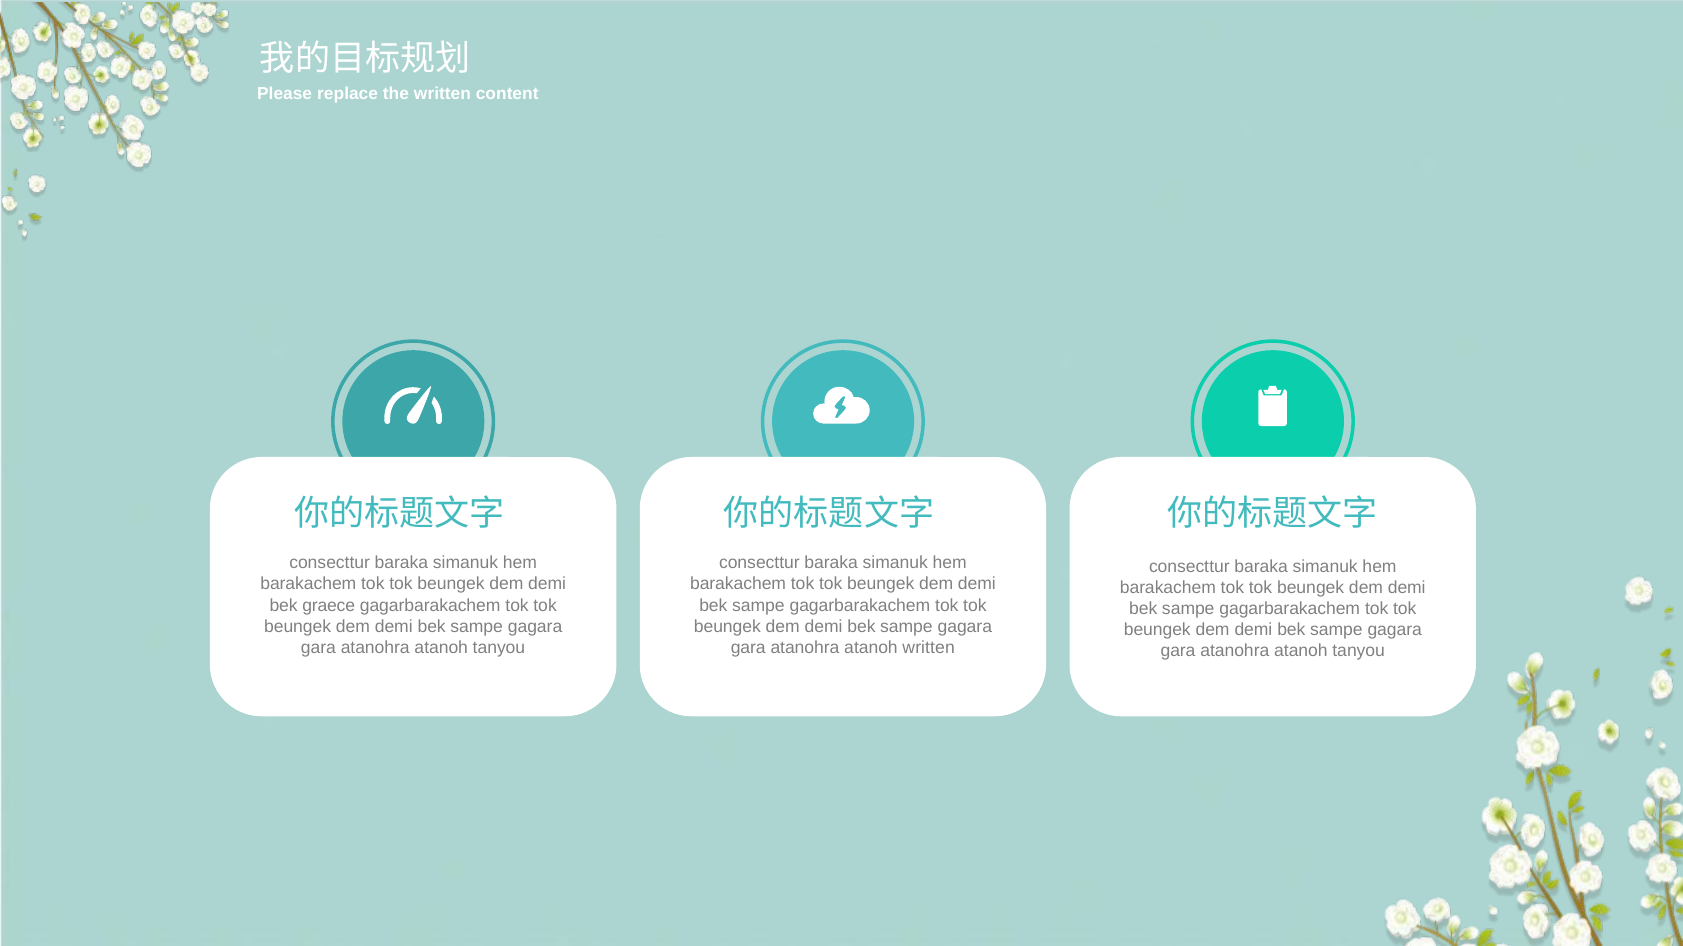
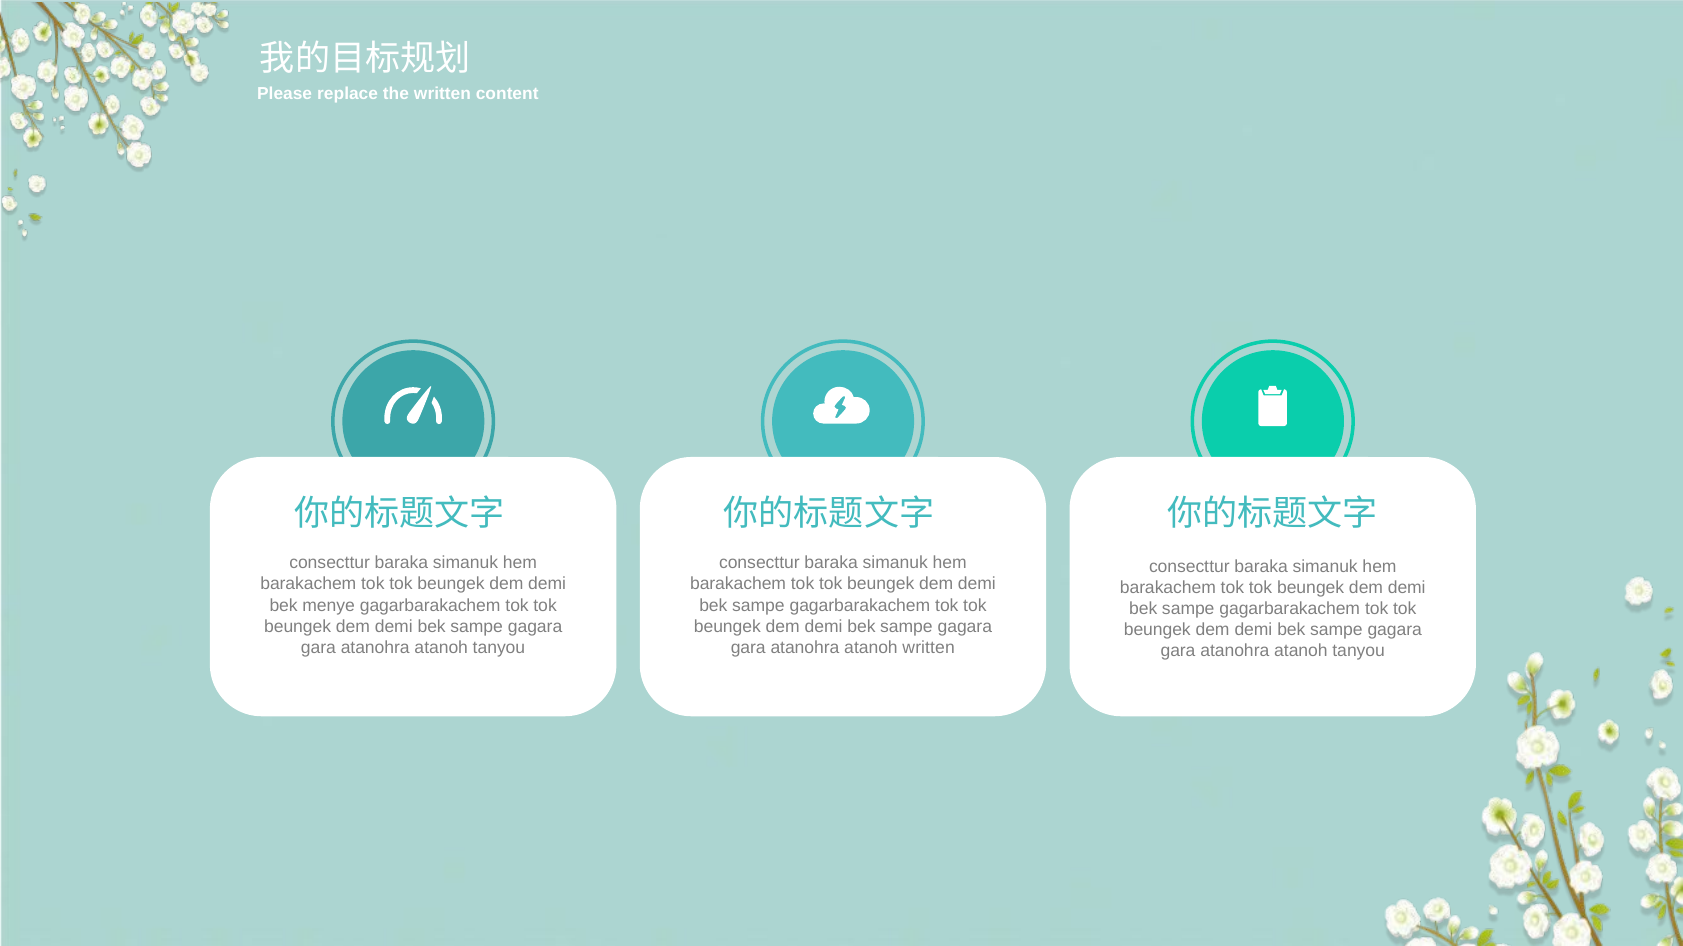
graece: graece -> menye
